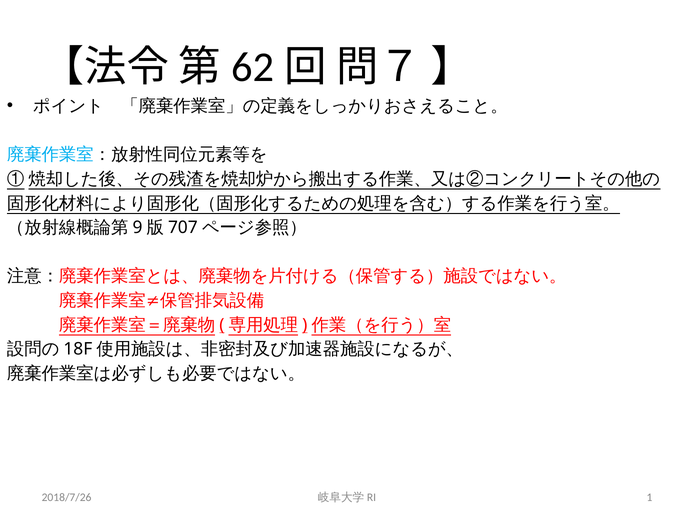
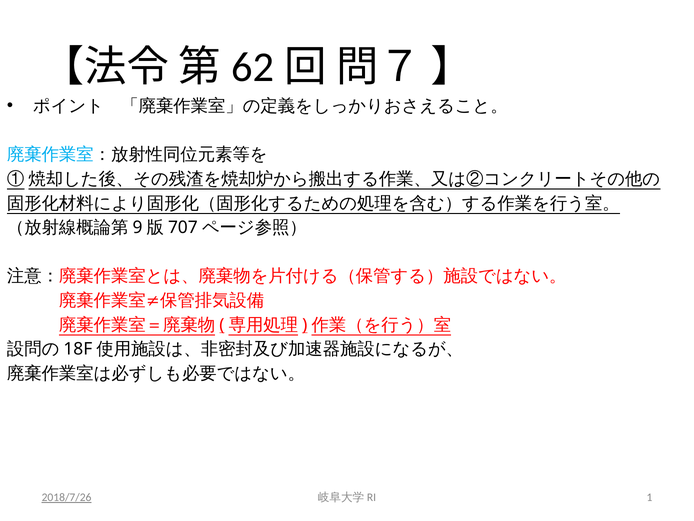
2018/7/26 underline: none -> present
